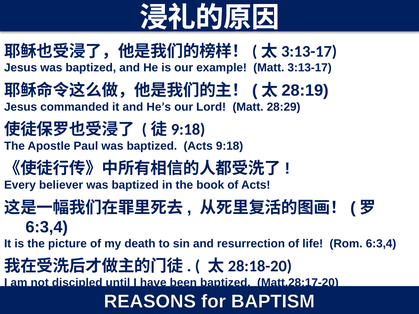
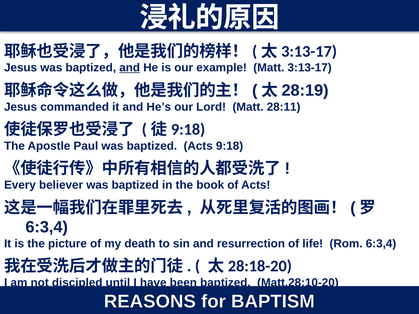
and at (130, 68) underline: none -> present
28:29: 28:29 -> 28:11
Matt.28:17-20: Matt.28:17-20 -> Matt.28:10-20
